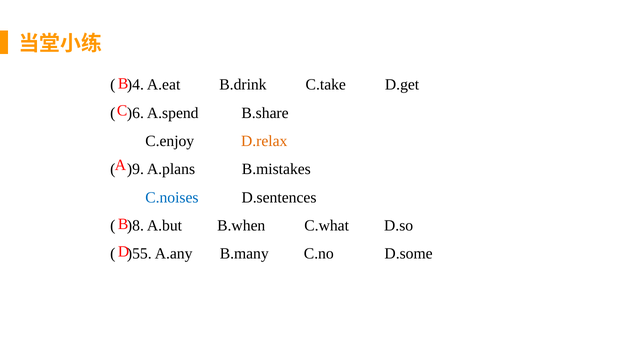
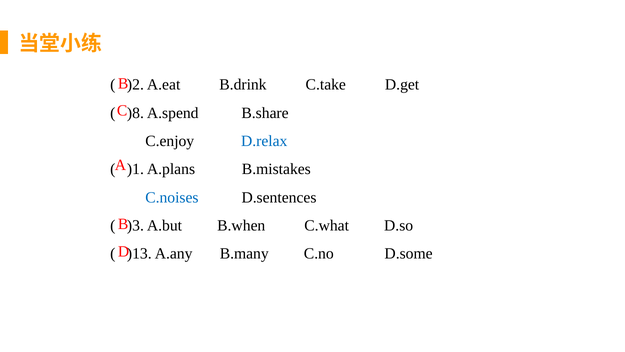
)4: )4 -> )2
)6: )6 -> )8
D.relax colour: orange -> blue
)9: )9 -> )1
)8: )8 -> )3
)55: )55 -> )13
